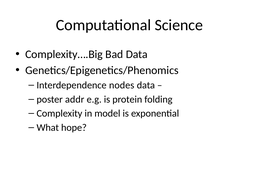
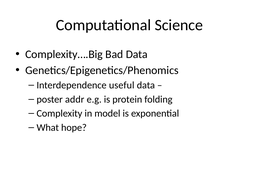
nodes: nodes -> useful
